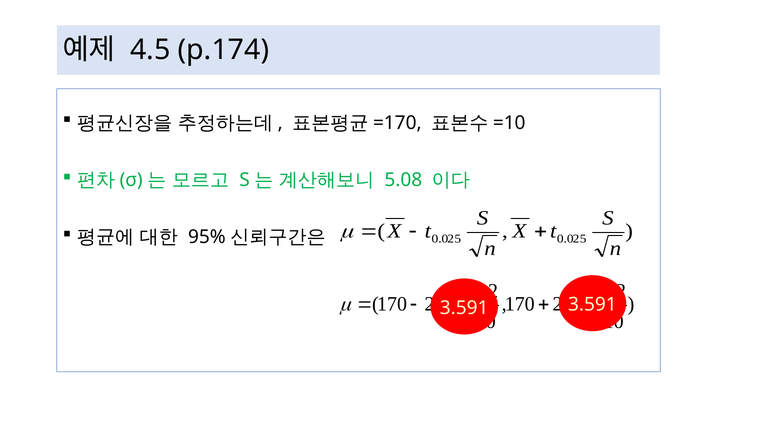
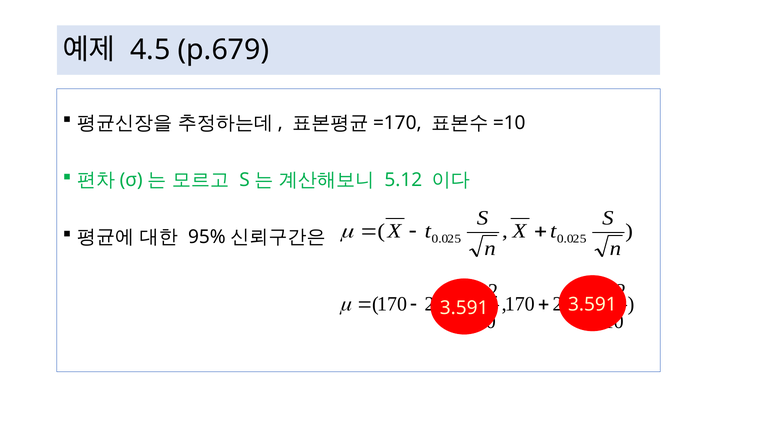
p.174: p.174 -> p.679
5.08: 5.08 -> 5.12
